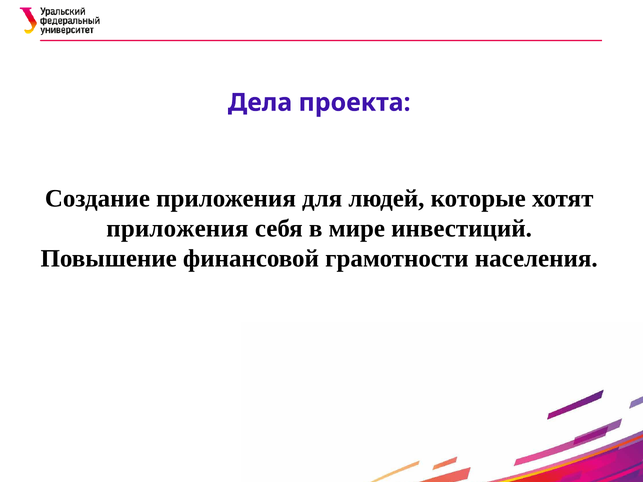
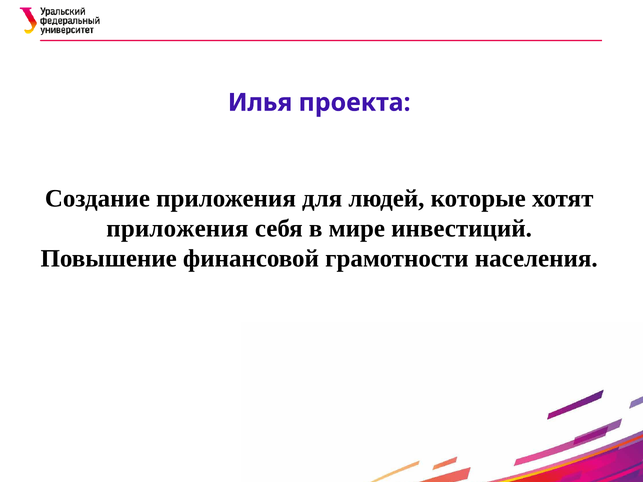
Дела: Дела -> Илья
